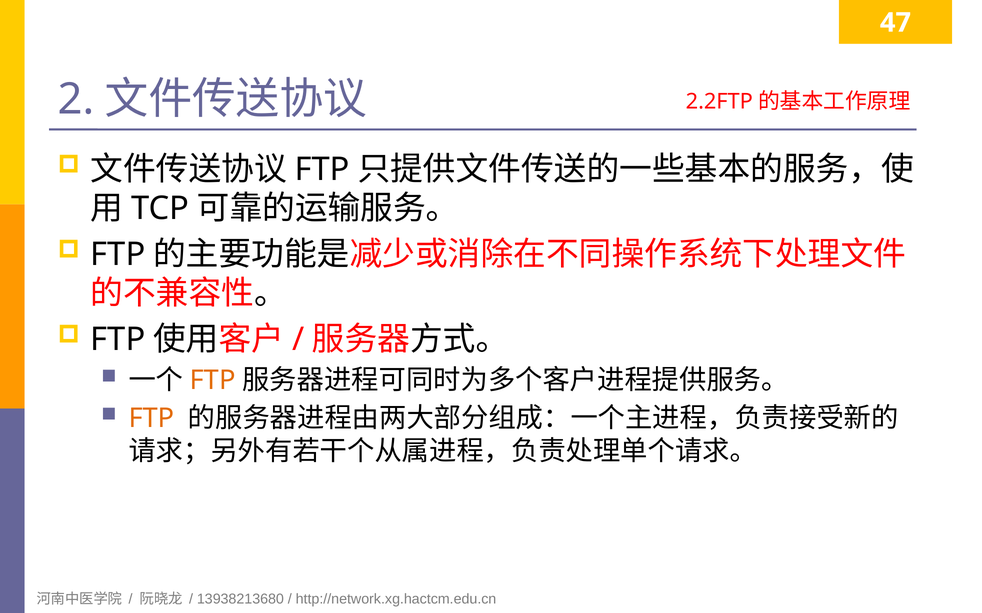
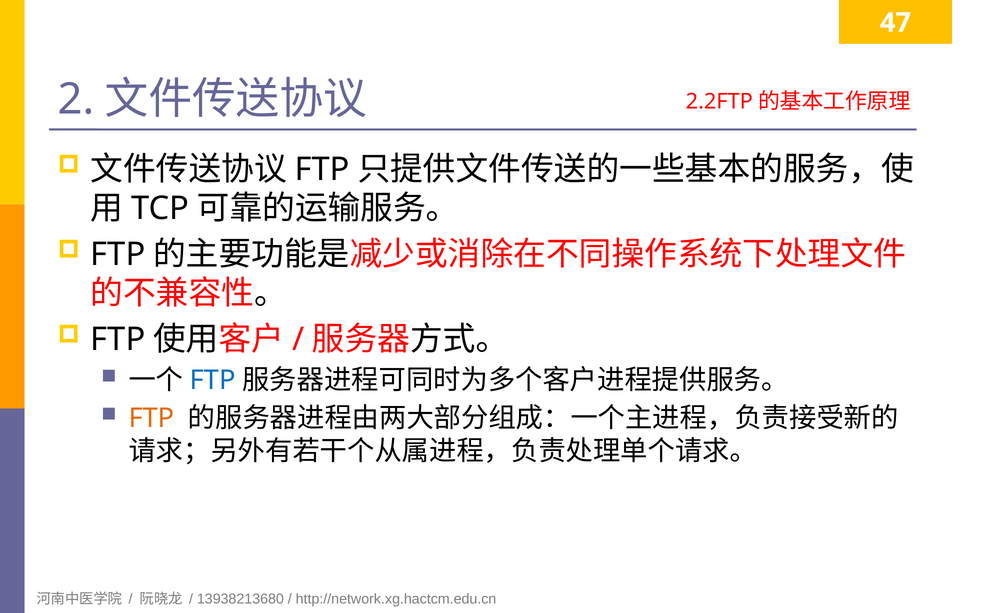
FTP at (213, 381) colour: orange -> blue
